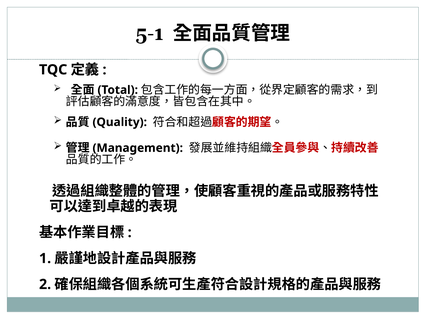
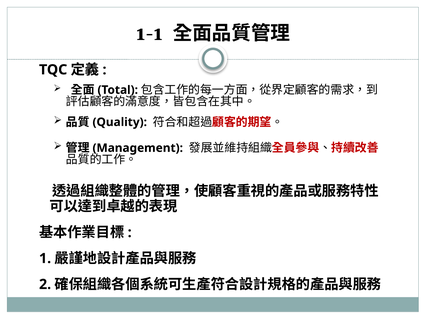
5-1: 5-1 -> 1-1
